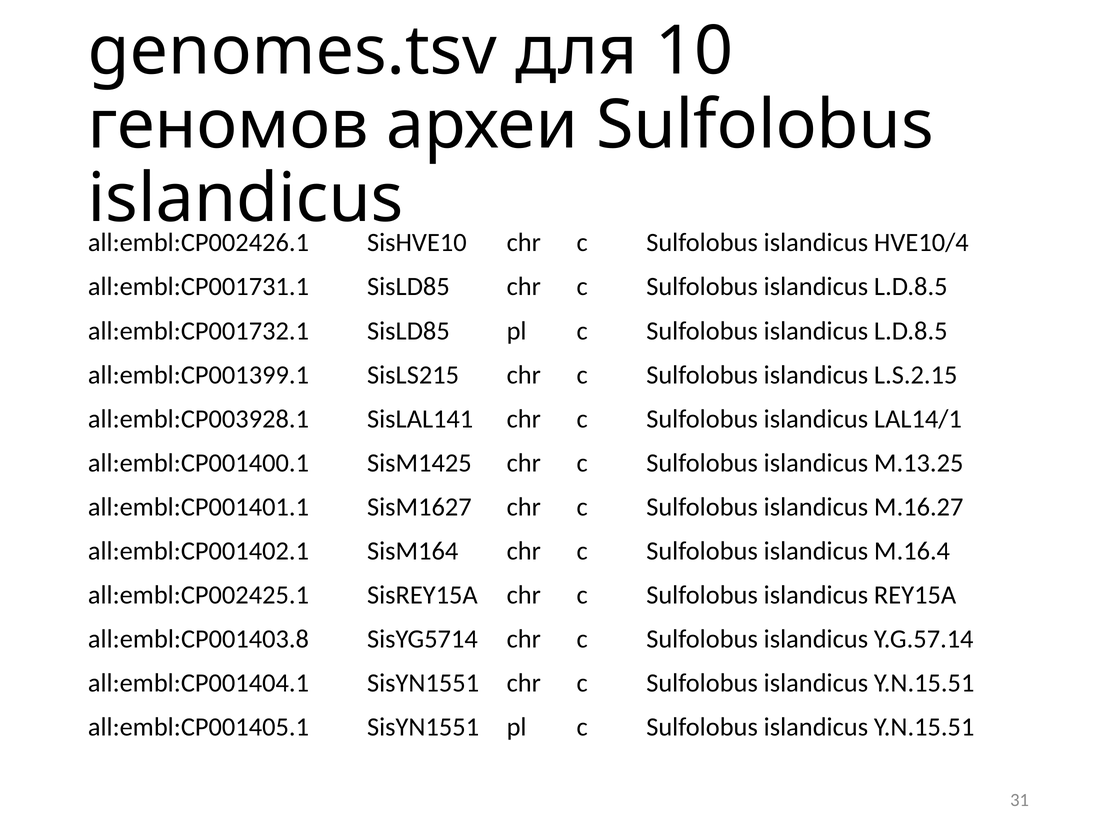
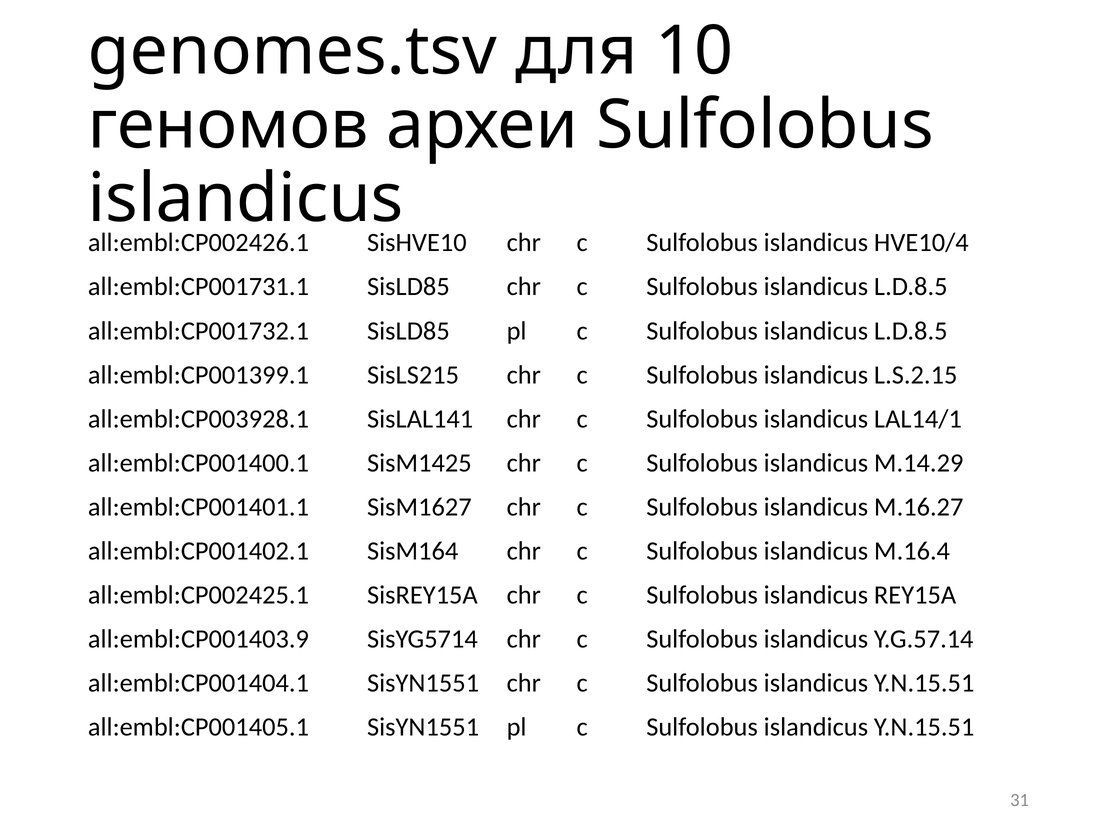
M.13.25: M.13.25 -> M.14.29
all:embl:CP001403.8: all:embl:CP001403.8 -> all:embl:CP001403.9
